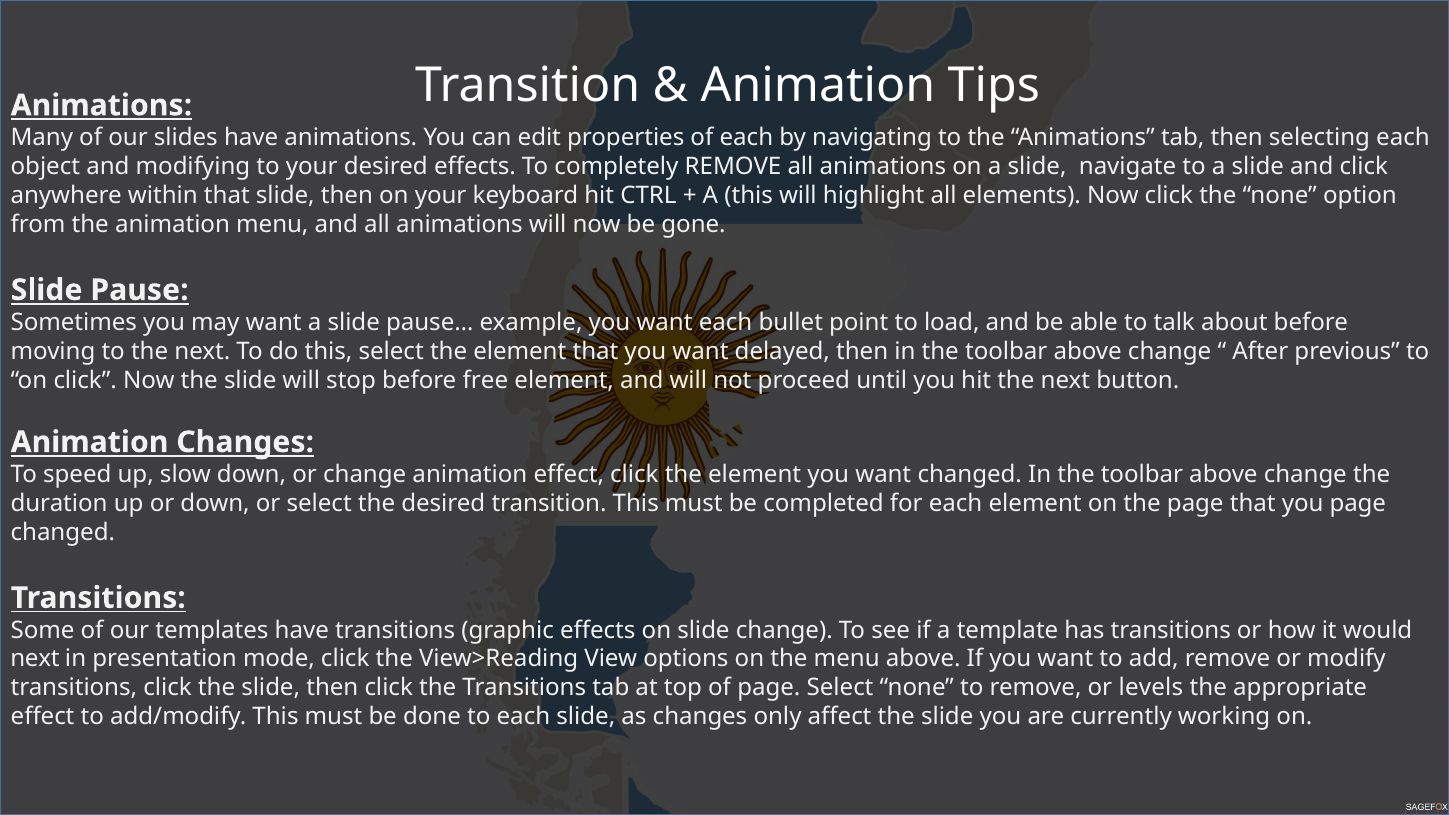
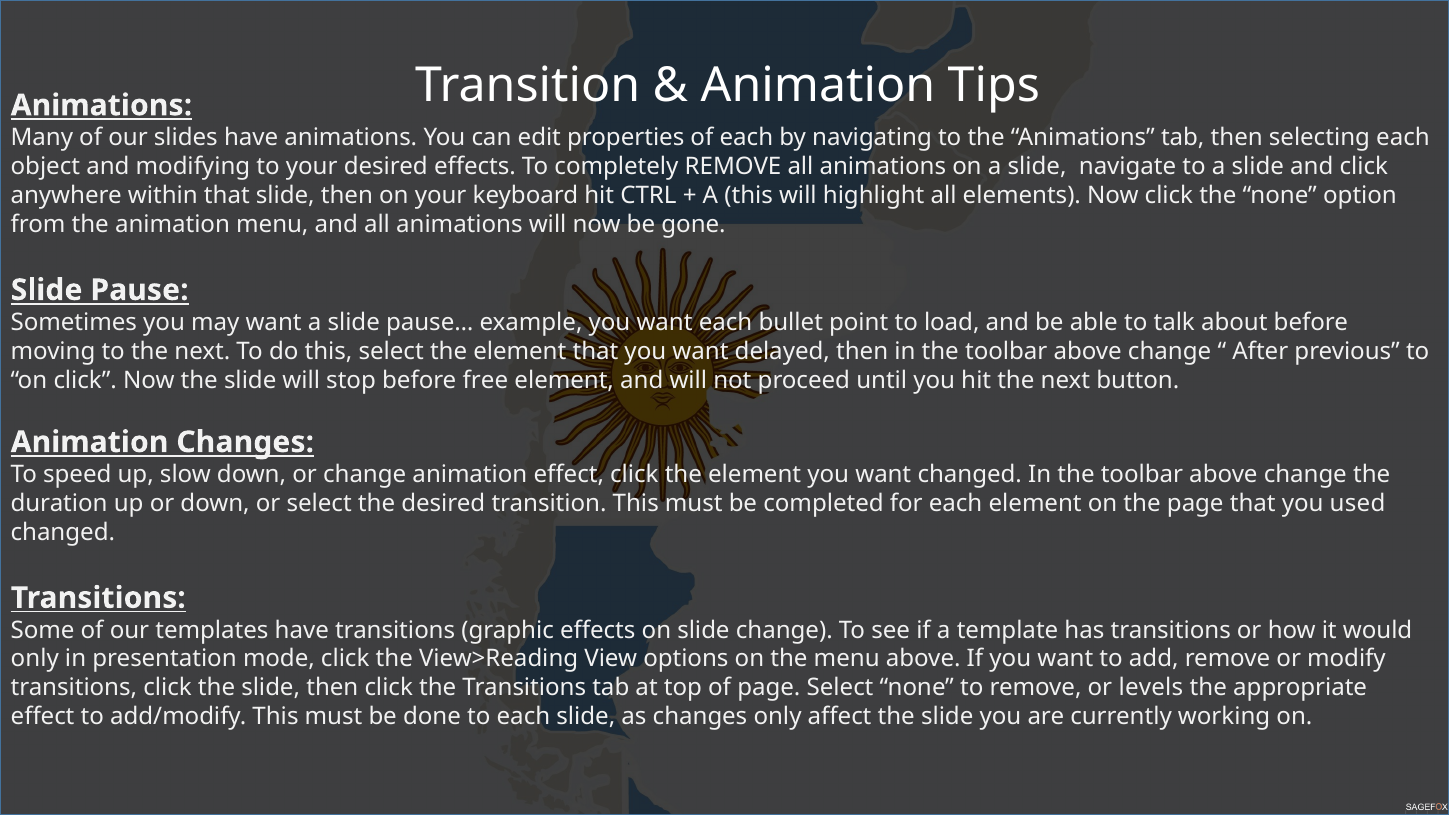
you page: page -> used
next at (35, 659): next -> only
